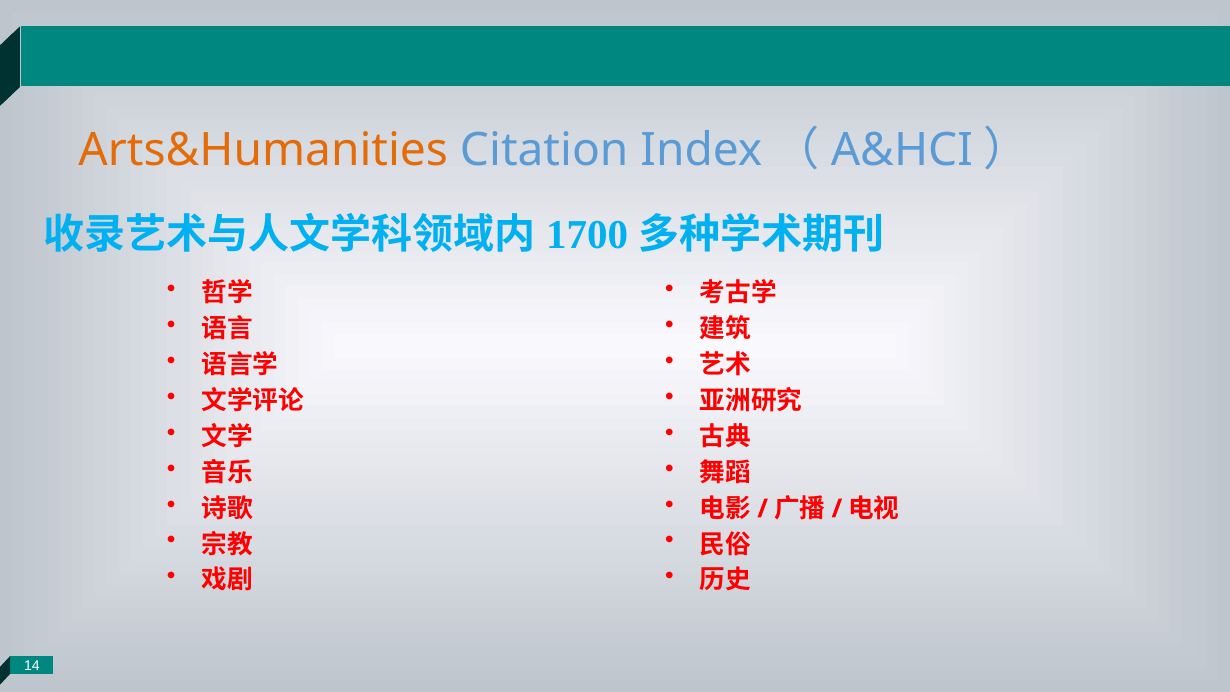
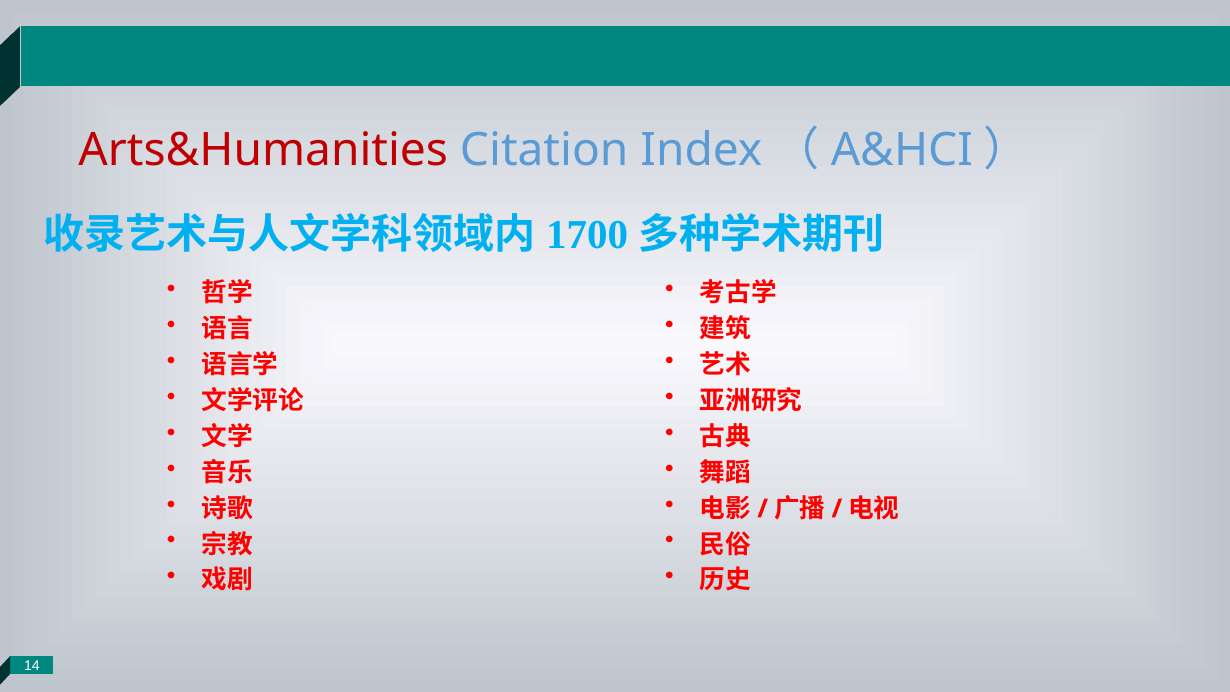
Arts&Humanities colour: orange -> red
